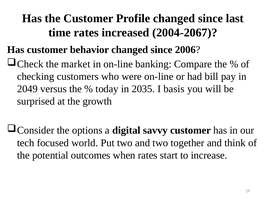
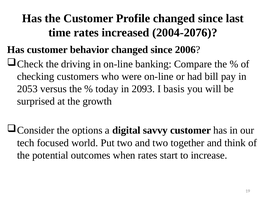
2004-2067: 2004-2067 -> 2004-2076
market: market -> driving
2049: 2049 -> 2053
2035: 2035 -> 2093
